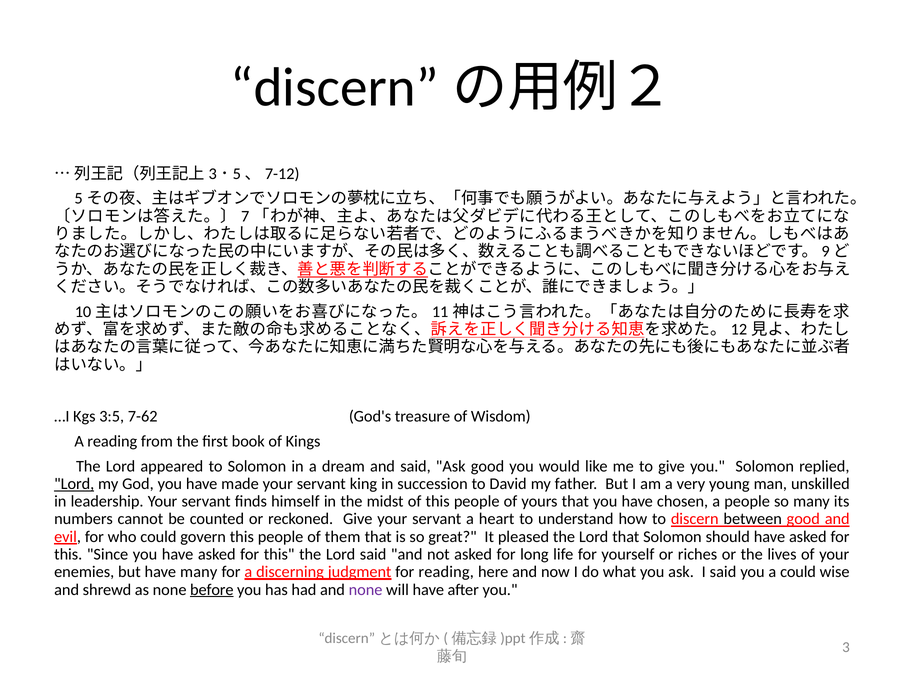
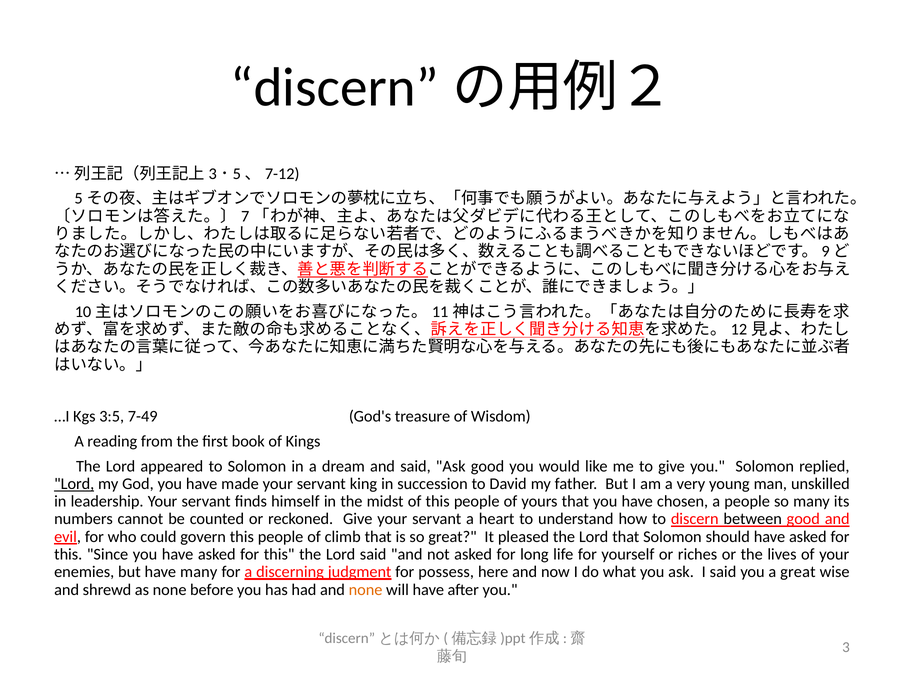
7-62: 7-62 -> 7-49
them: them -> climb
for reading: reading -> possess
a could: could -> great
before underline: present -> none
none at (366, 590) colour: purple -> orange
